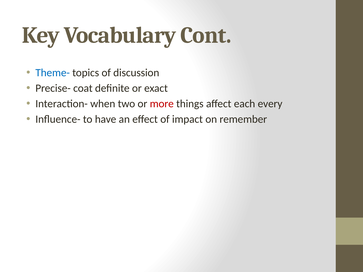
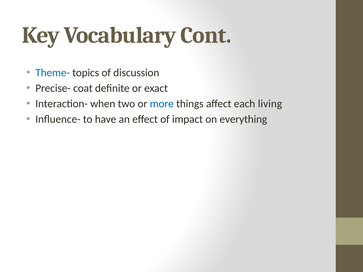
more colour: red -> blue
every: every -> living
remember: remember -> everything
